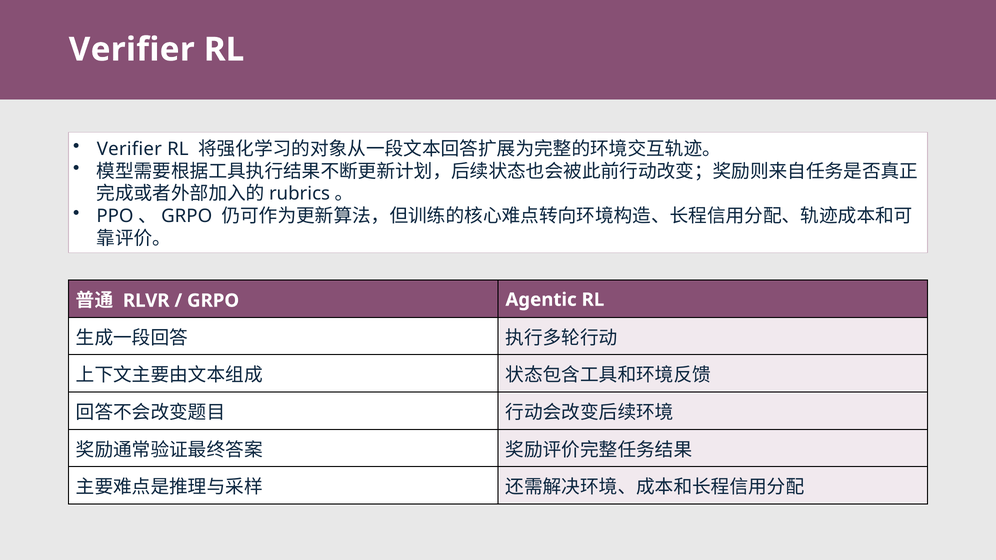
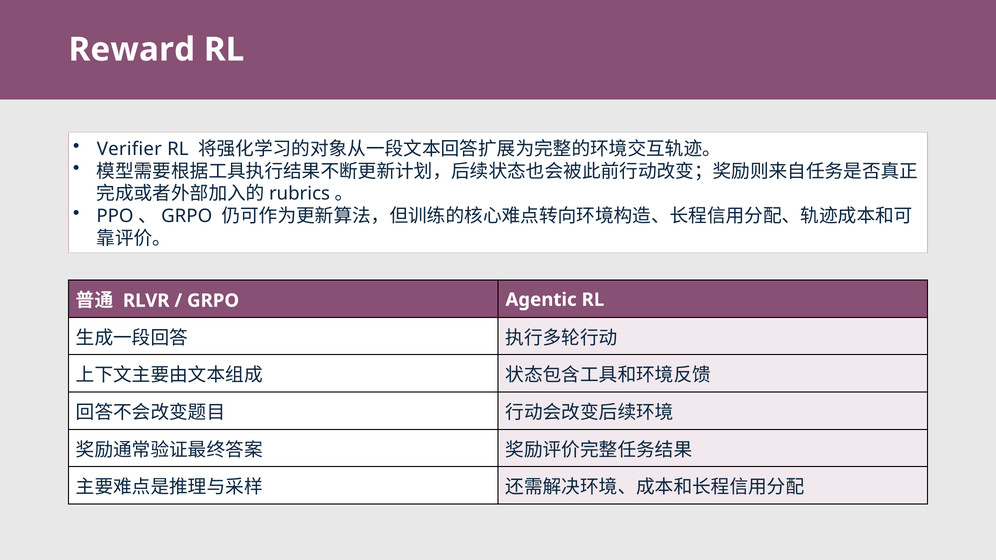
Verifier at (132, 50): Verifier -> Reward
